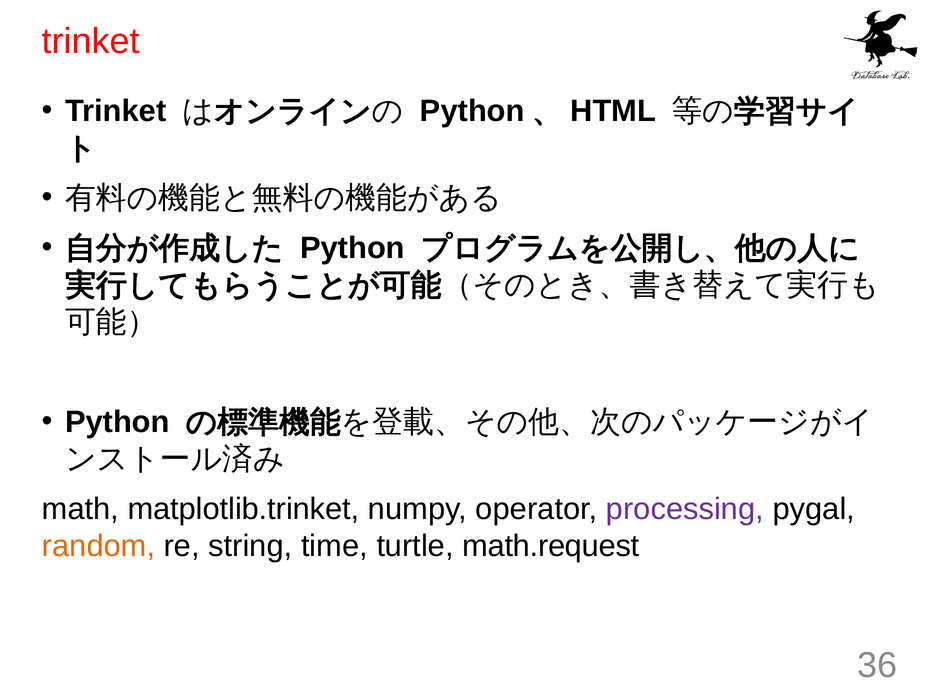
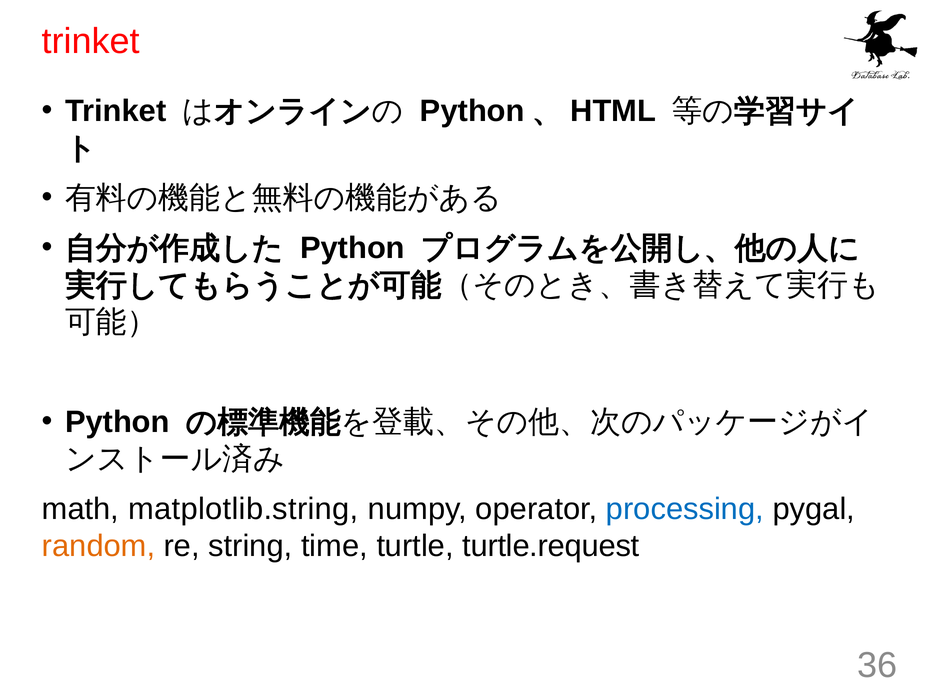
matplotlib.trinket: matplotlib.trinket -> matplotlib.string
processing colour: purple -> blue
math.request: math.request -> turtle.request
